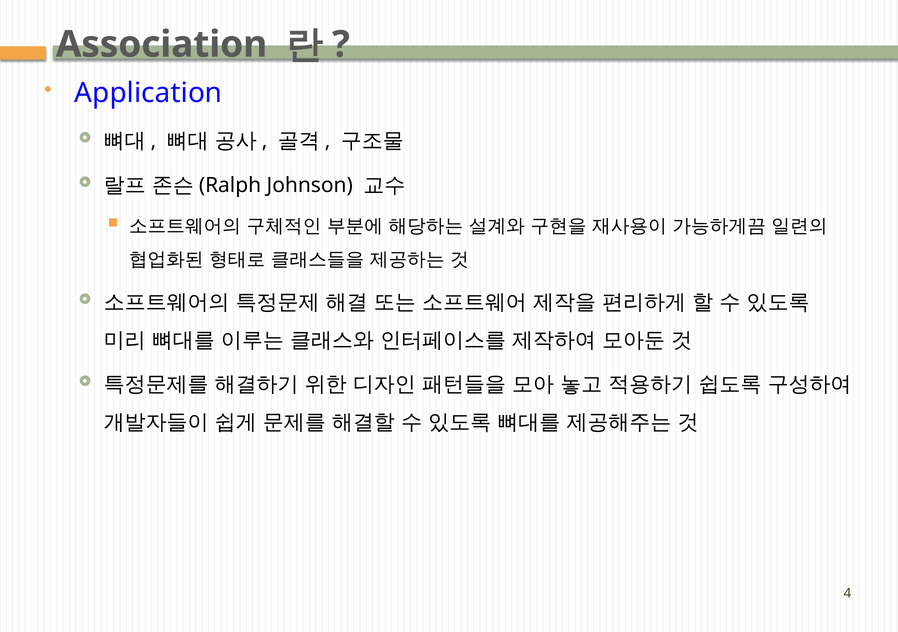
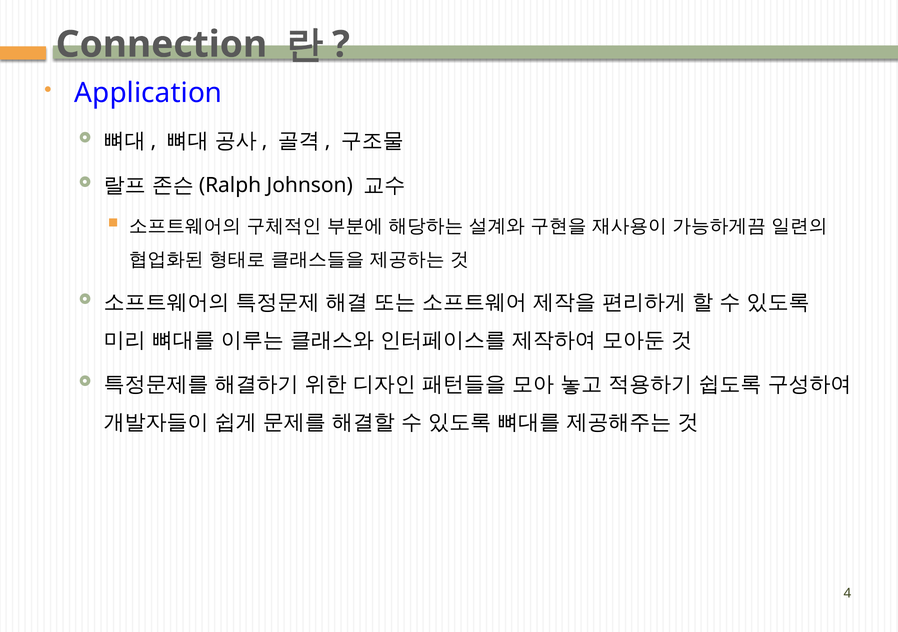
Association: Association -> Connection
